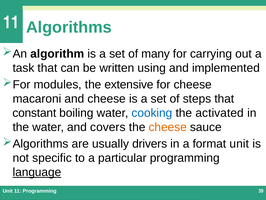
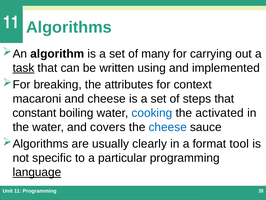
task underline: none -> present
modules: modules -> breaking
extensive: extensive -> attributes
for cheese: cheese -> context
cheese at (168, 127) colour: orange -> blue
drivers: drivers -> clearly
format unit: unit -> tool
